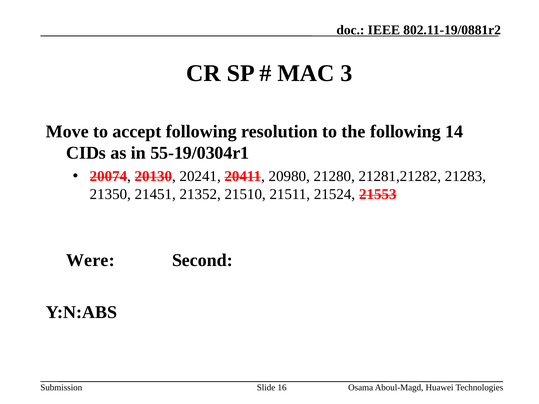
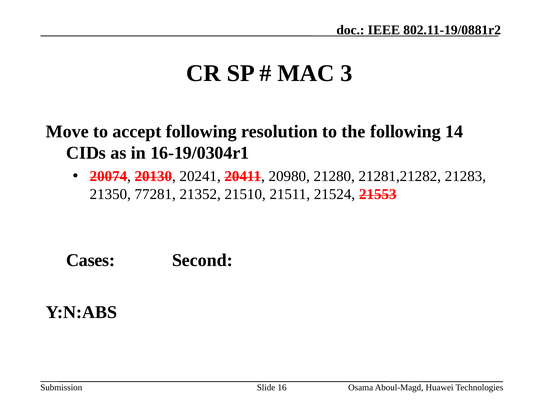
55-19/0304r1: 55-19/0304r1 -> 16-19/0304r1
21451: 21451 -> 77281
Were: Were -> Cases
